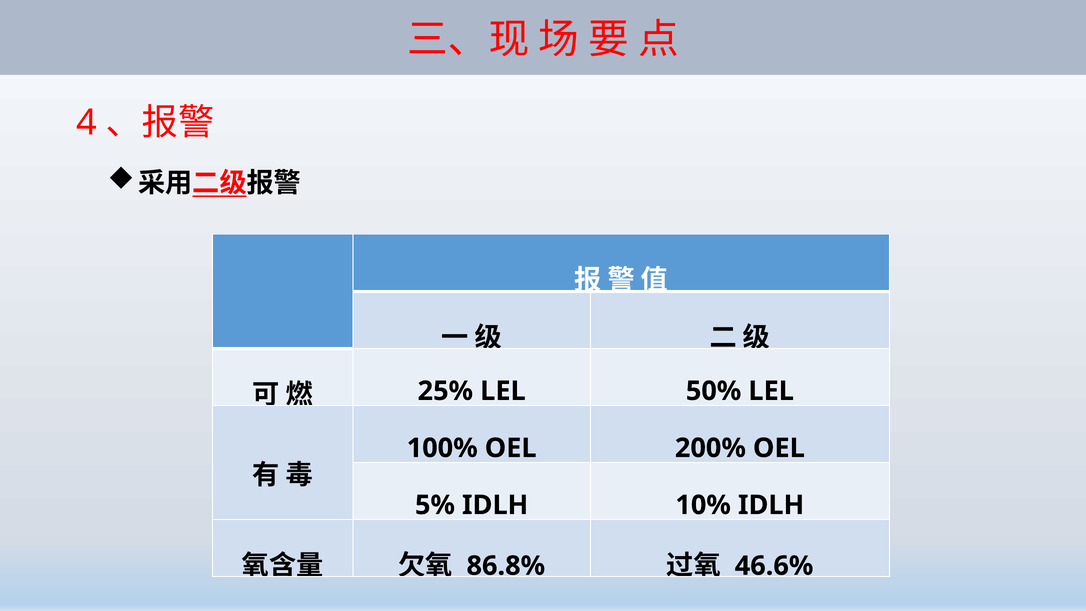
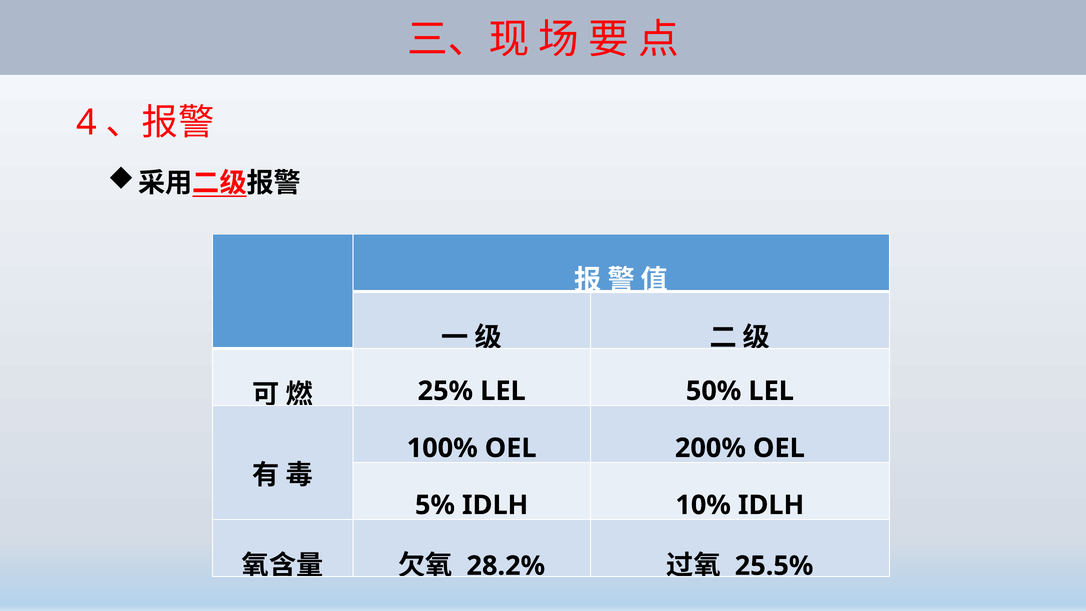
86.8%: 86.8% -> 28.2%
46.6%: 46.6% -> 25.5%
